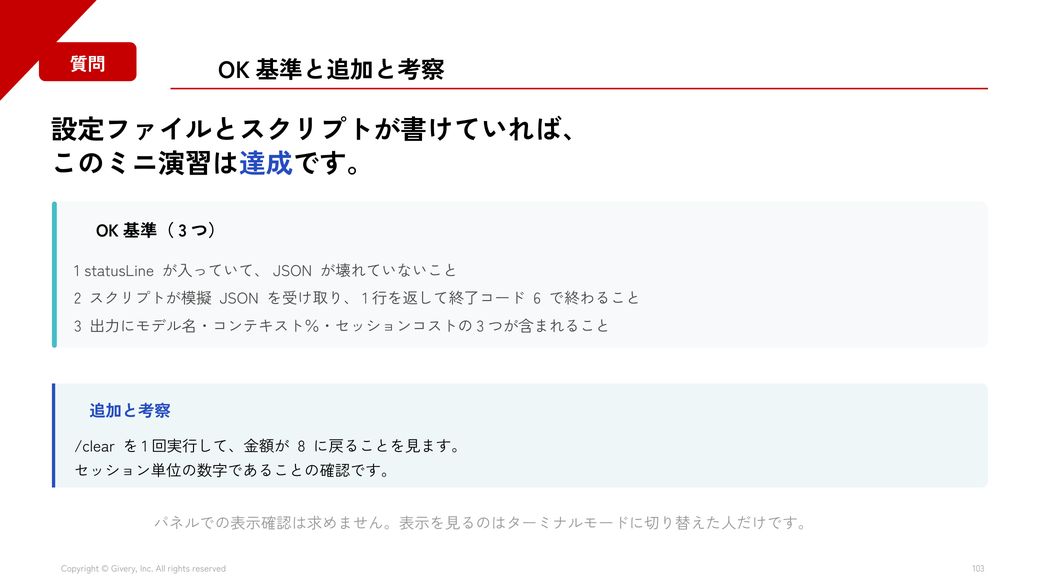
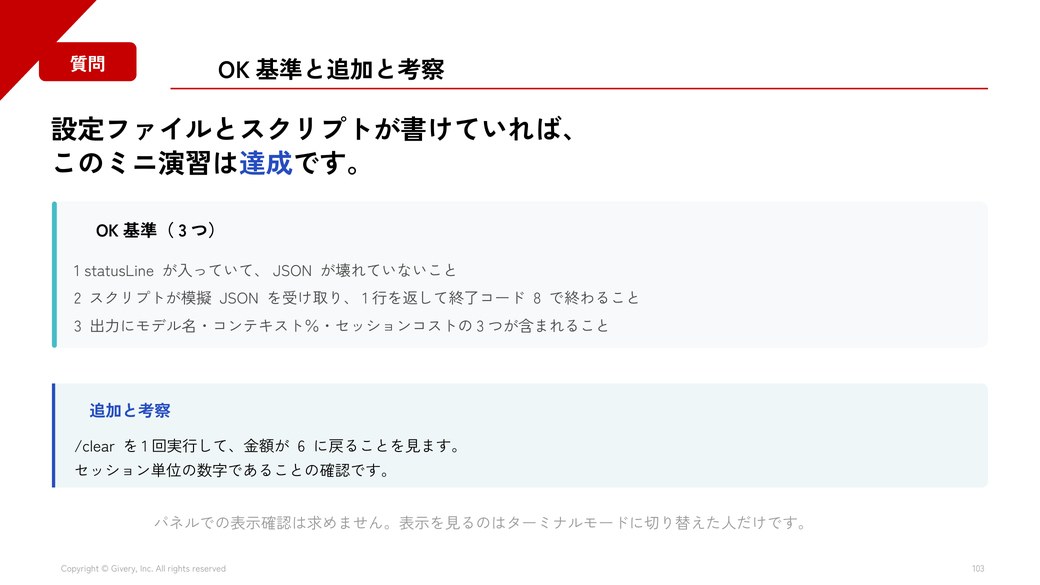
6: 6 -> 8
8: 8 -> 6
